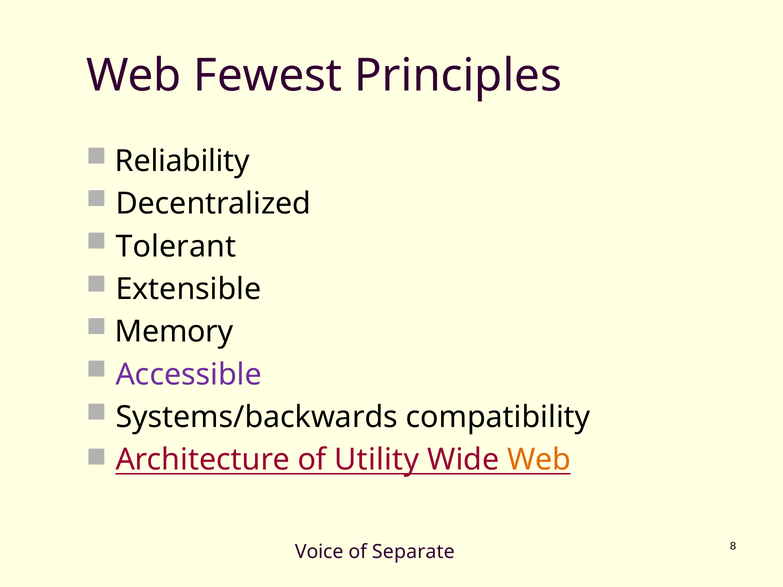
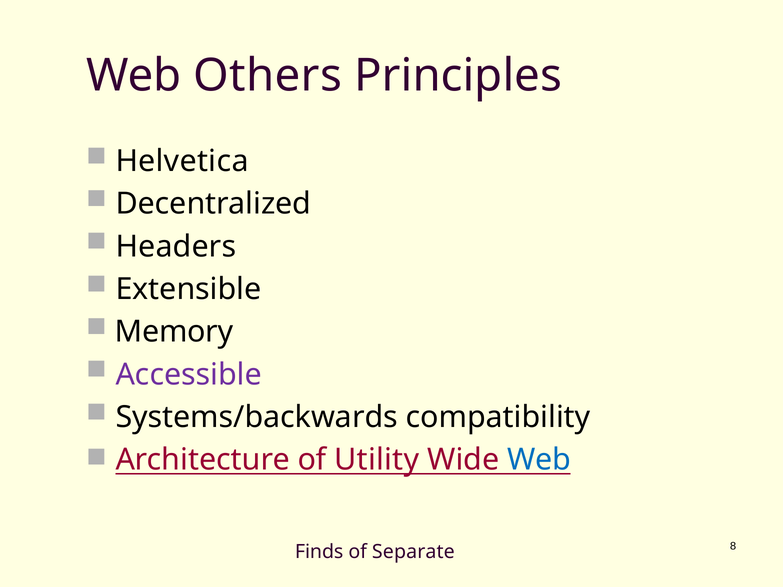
Fewest: Fewest -> Others
Reliability: Reliability -> Helvetica
Tolerant: Tolerant -> Headers
Web at (539, 460) colour: orange -> blue
Voice: Voice -> Finds
